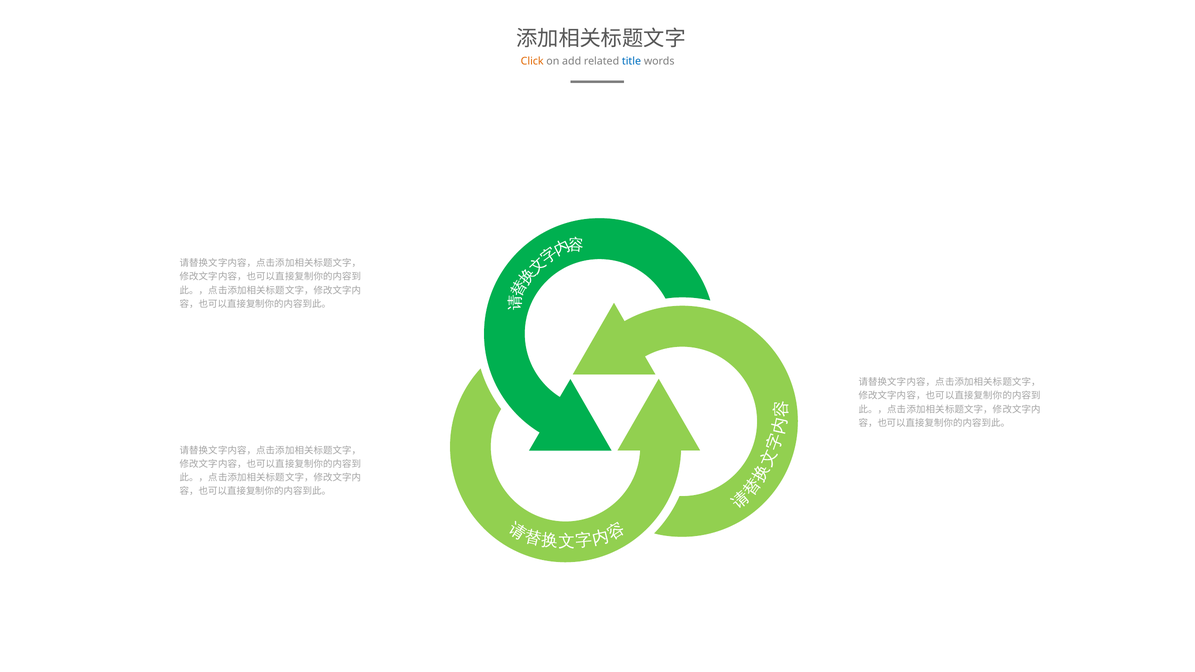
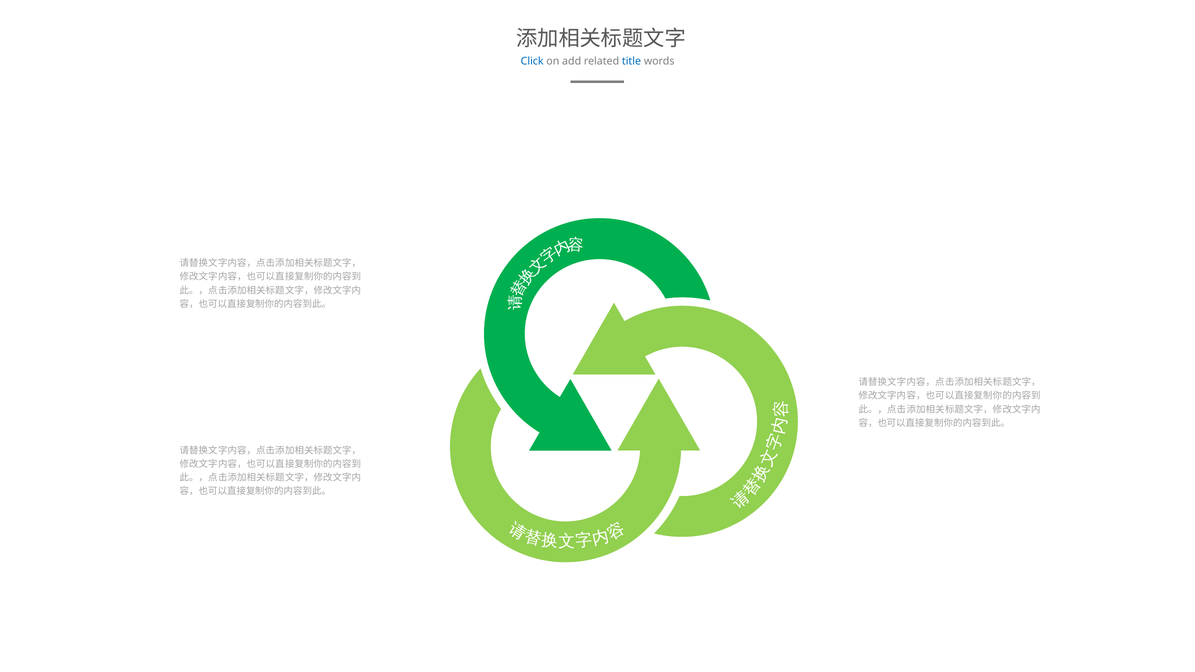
Click colour: orange -> blue
